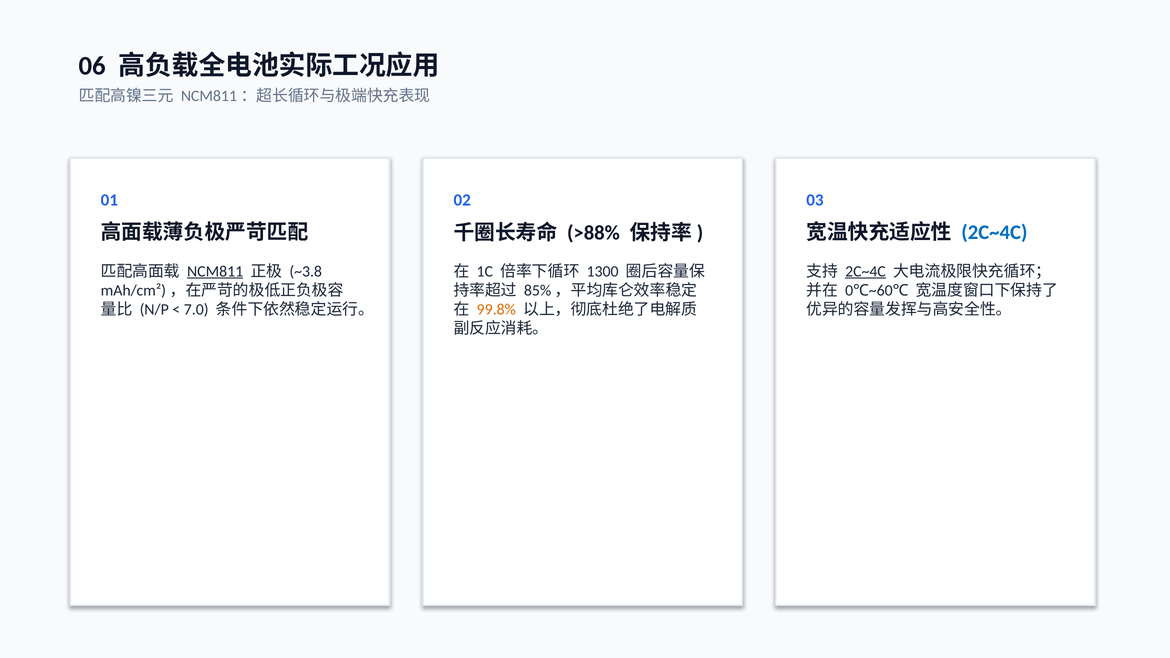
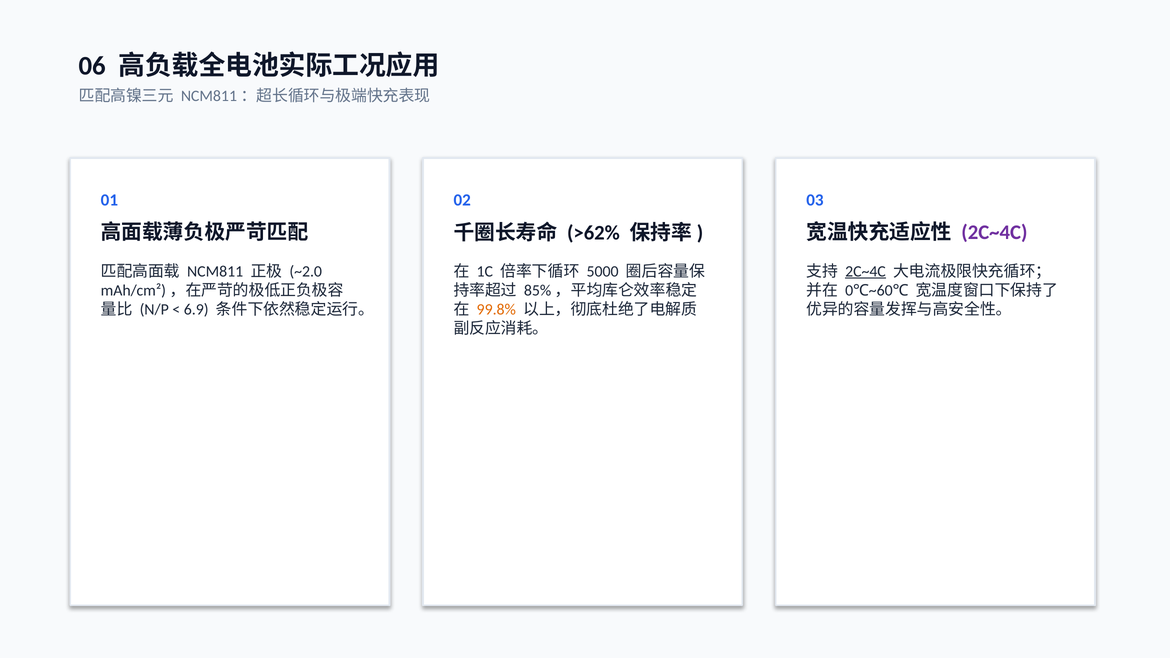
>88%: >88% -> >62%
2C~4C at (994, 233) colour: blue -> purple
NCM811 underline: present -> none
~3.8: ~3.8 -> ~2.0
1300: 1300 -> 5000
7.0: 7.0 -> 6.9
